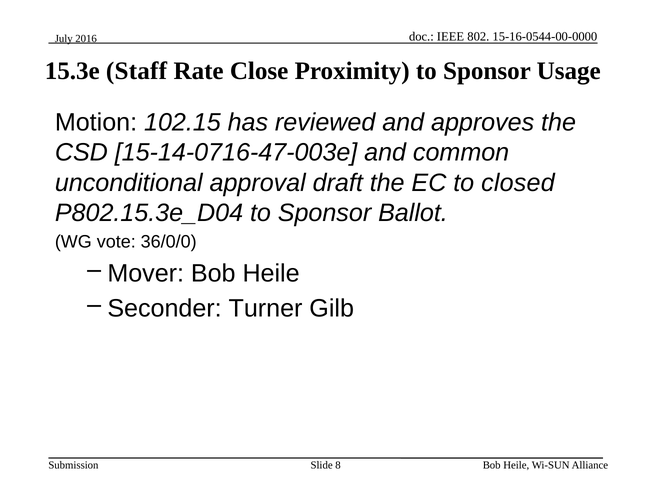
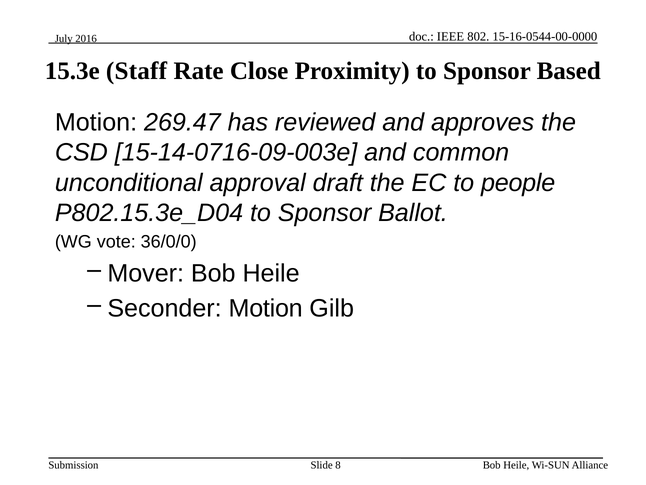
Usage: Usage -> Based
102.15: 102.15 -> 269.47
15-14-0716-47-003e: 15-14-0716-47-003e -> 15-14-0716-09-003e
closed: closed -> people
Seconder Turner: Turner -> Motion
